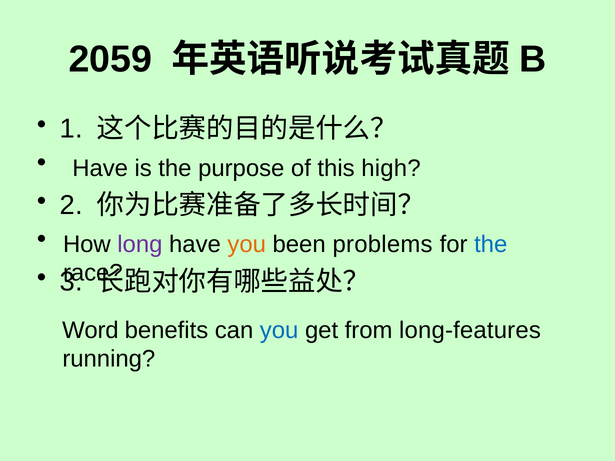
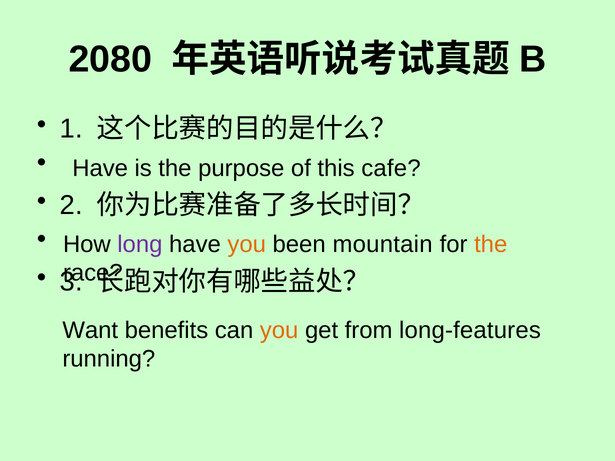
2059: 2059 -> 2080
high: high -> cafe
problems: problems -> mountain
the at (491, 245) colour: blue -> orange
Word: Word -> Want
you at (279, 330) colour: blue -> orange
